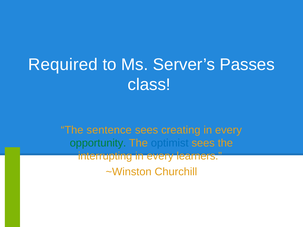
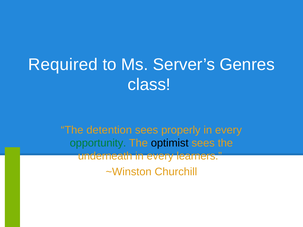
Passes: Passes -> Genres
sentence: sentence -> detention
creating: creating -> properly
optimist colour: blue -> black
interrupting: interrupting -> underneath
